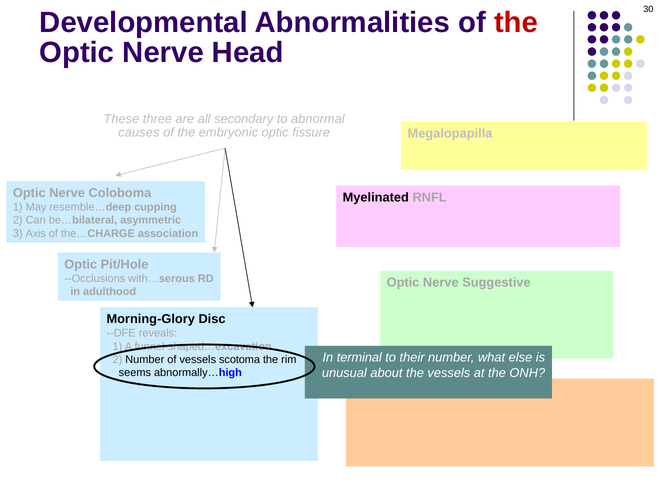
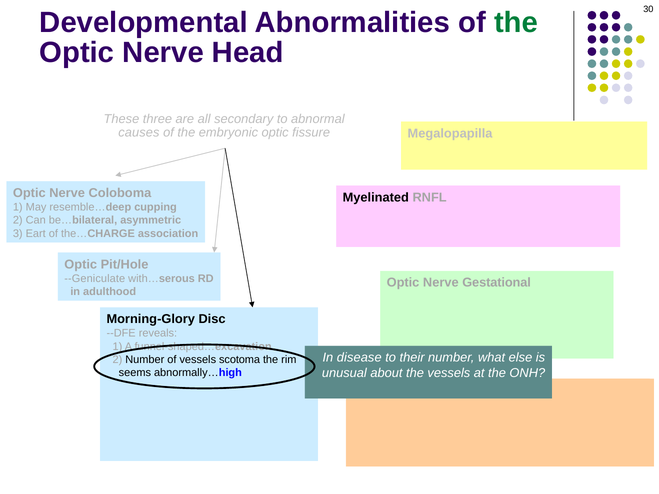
the at (516, 23) colour: red -> green
Axis: Axis -> Eart
--Occlusions: --Occlusions -> --Geniculate
Suggestive: Suggestive -> Gestational
terminal: terminal -> disease
